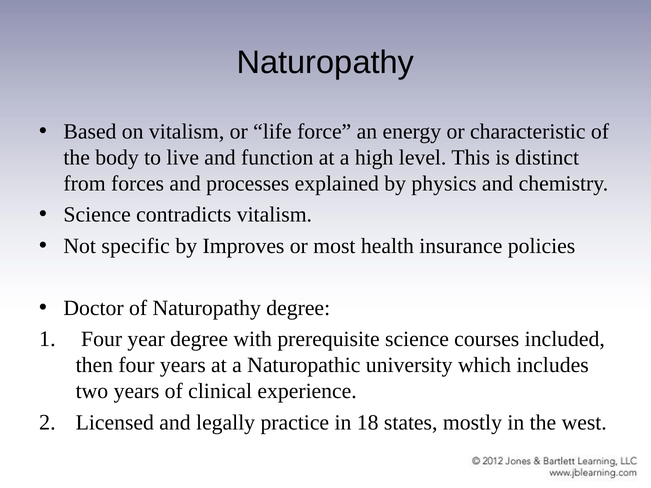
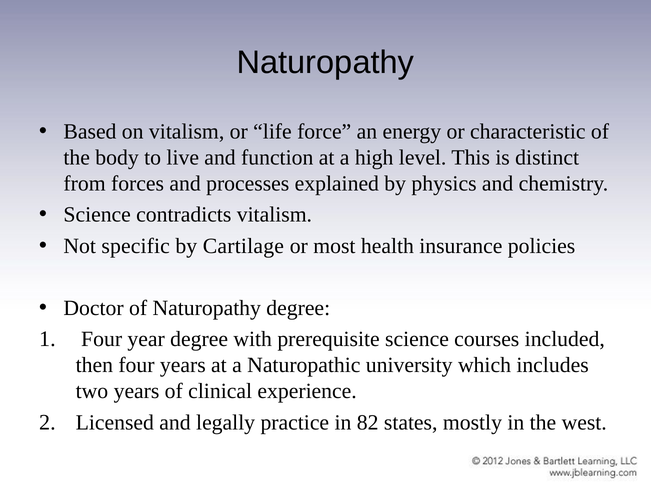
Improves: Improves -> Cartilage
18: 18 -> 82
